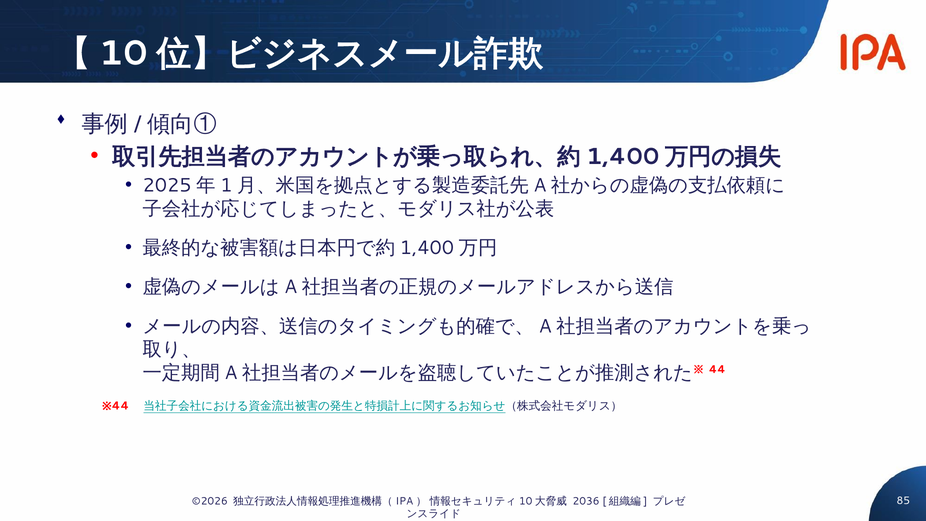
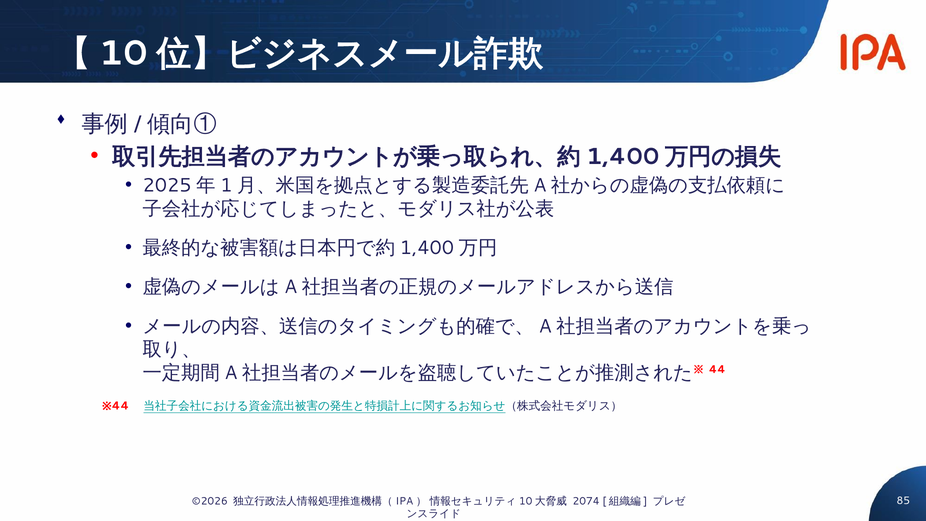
2036: 2036 -> 2074
